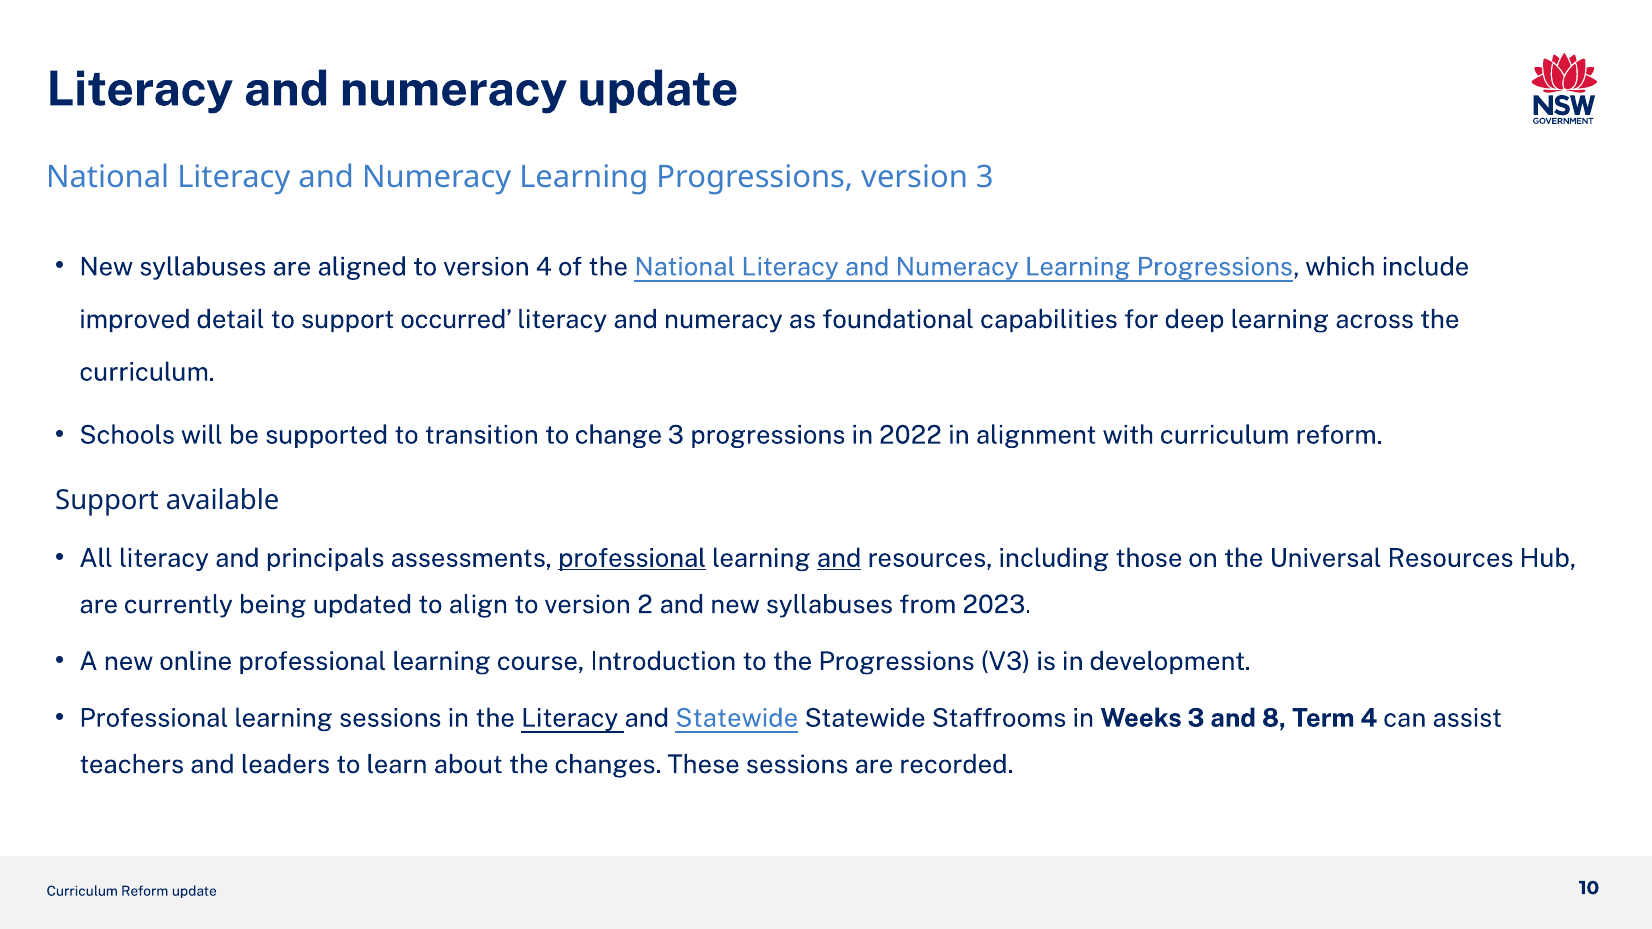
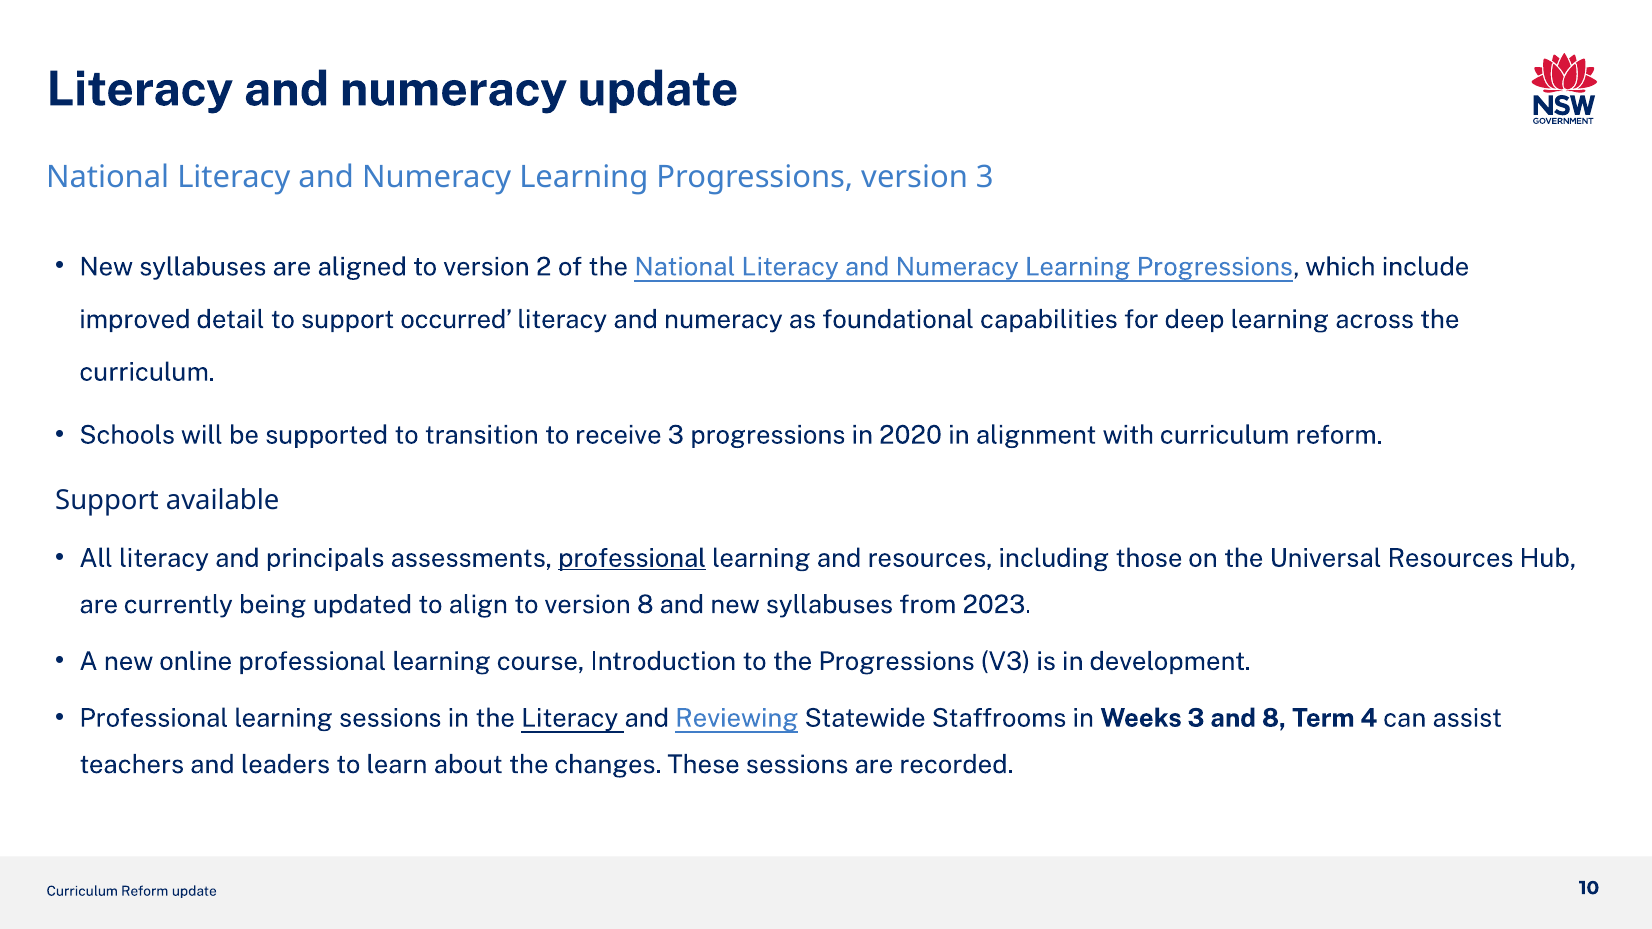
version 4: 4 -> 2
change: change -> receive
2022: 2022 -> 2020
and at (839, 558) underline: present -> none
version 2: 2 -> 8
and Statewide: Statewide -> Reviewing
